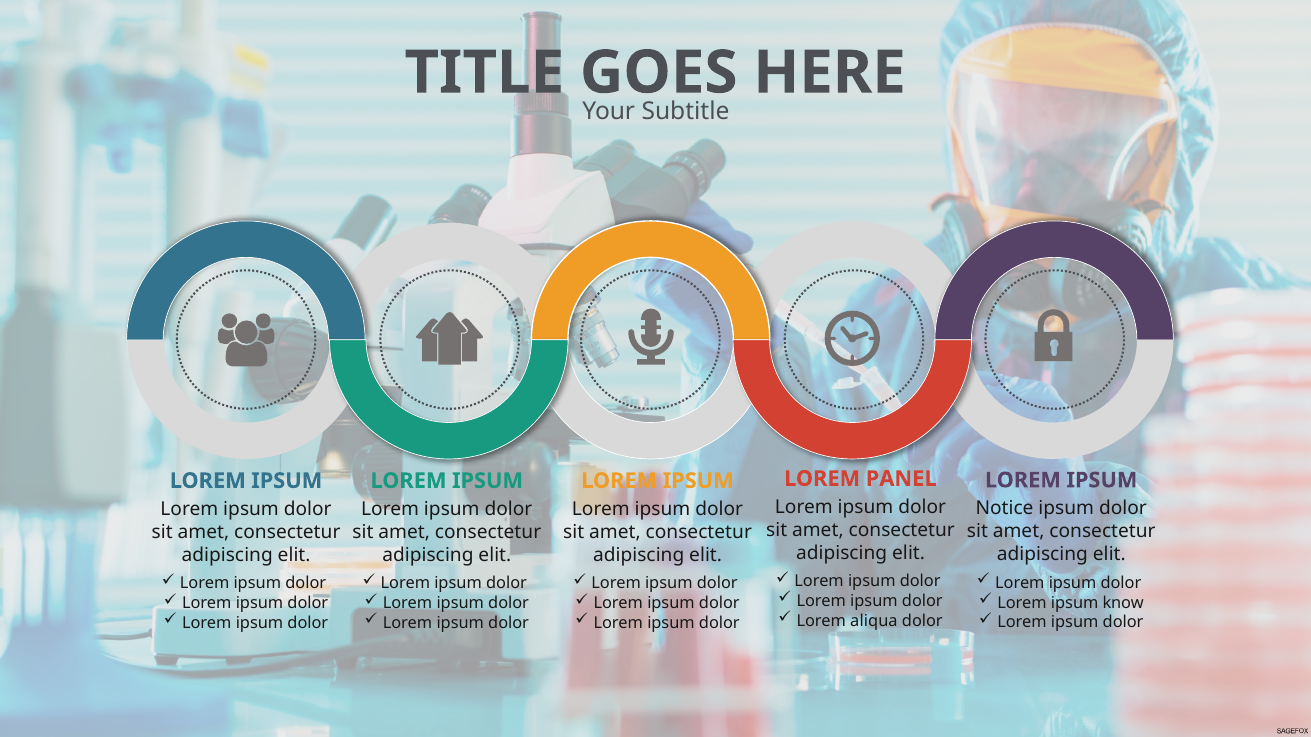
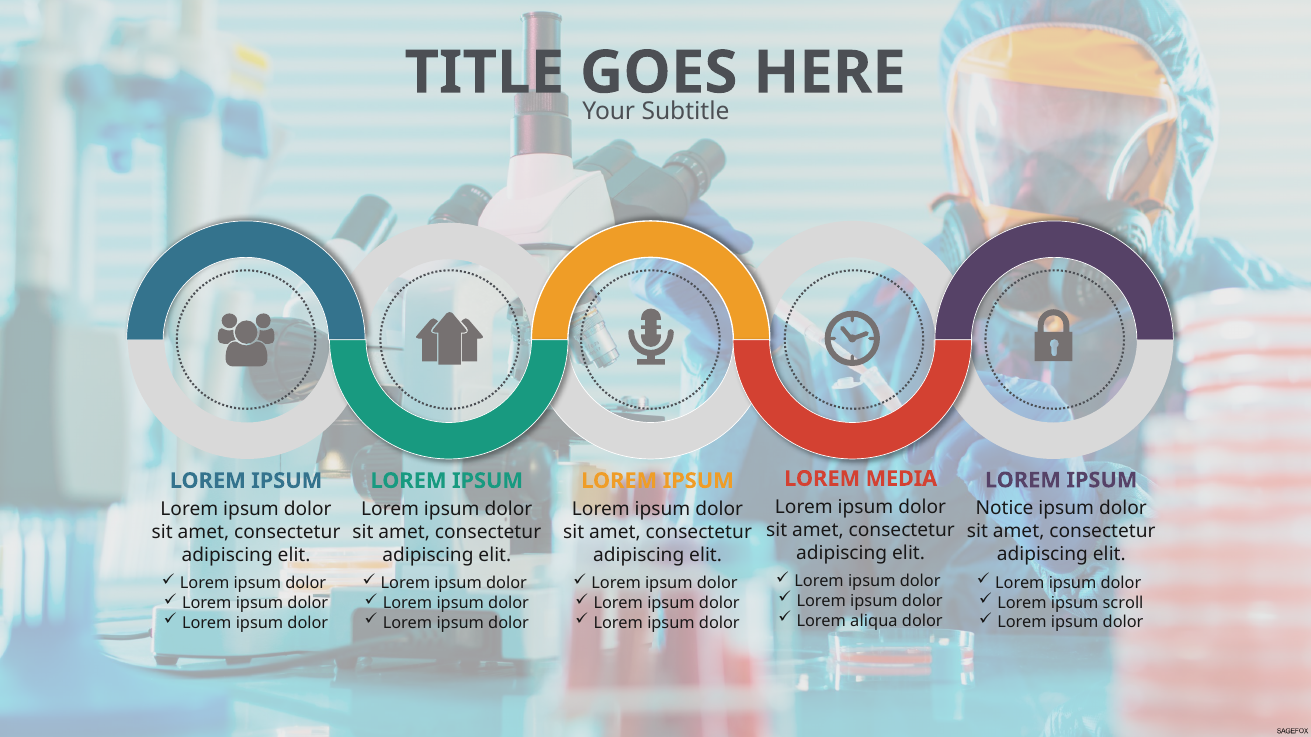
PANEL: PANEL -> MEDIA
know: know -> scroll
